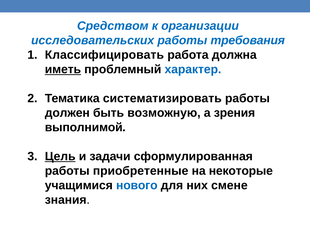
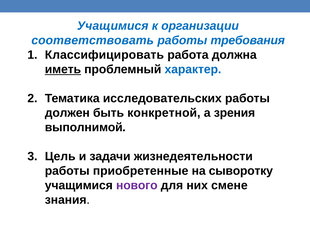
Средством at (113, 26): Средством -> Учащимися
исследовательских: исследовательских -> соответствовать
систематизировать: систематизировать -> исследовательских
возможную: возможную -> конкретной
Цель underline: present -> none
сформулированная: сформулированная -> жизнедеятельности
некоторые: некоторые -> сыворотку
нового colour: blue -> purple
